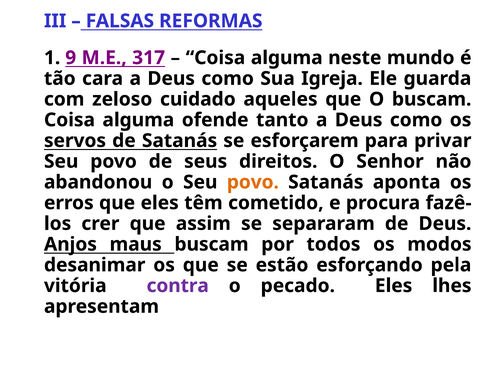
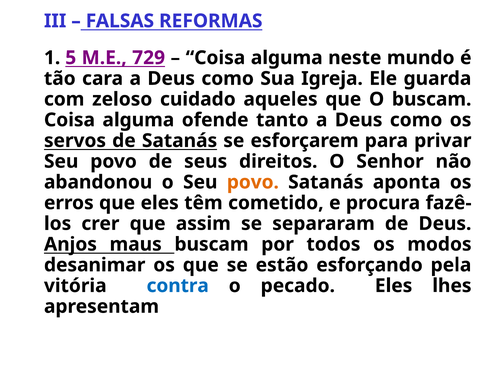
9: 9 -> 5
317: 317 -> 729
contra colour: purple -> blue
